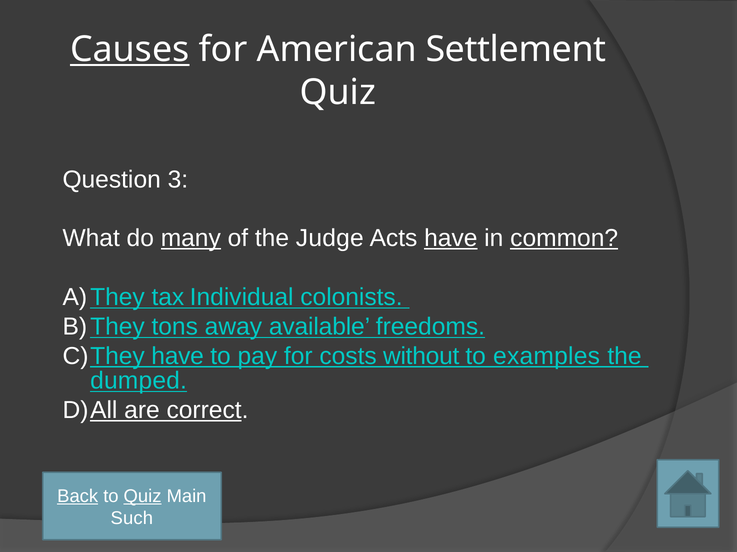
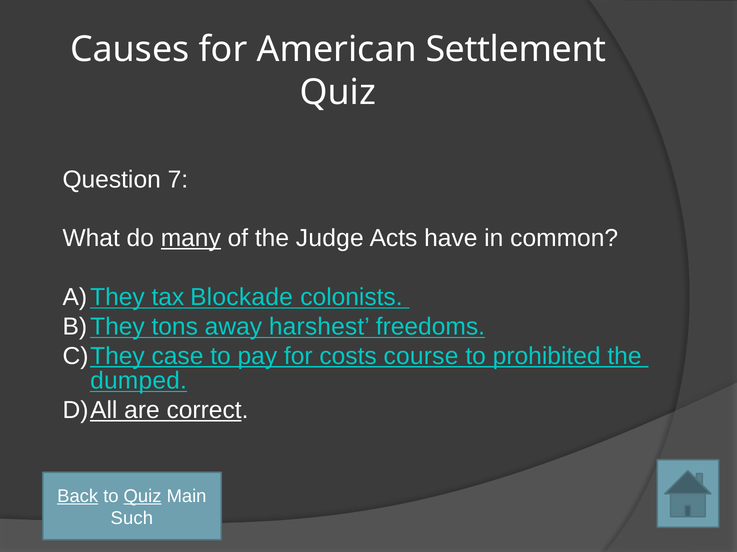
Causes underline: present -> none
3: 3 -> 7
have at (451, 239) underline: present -> none
common underline: present -> none
Individual: Individual -> Blockade
available: available -> harshest
have at (178, 357): have -> case
without: without -> course
examples: examples -> prohibited
